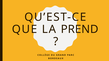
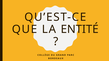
PREND: PREND -> ENTITÉ
